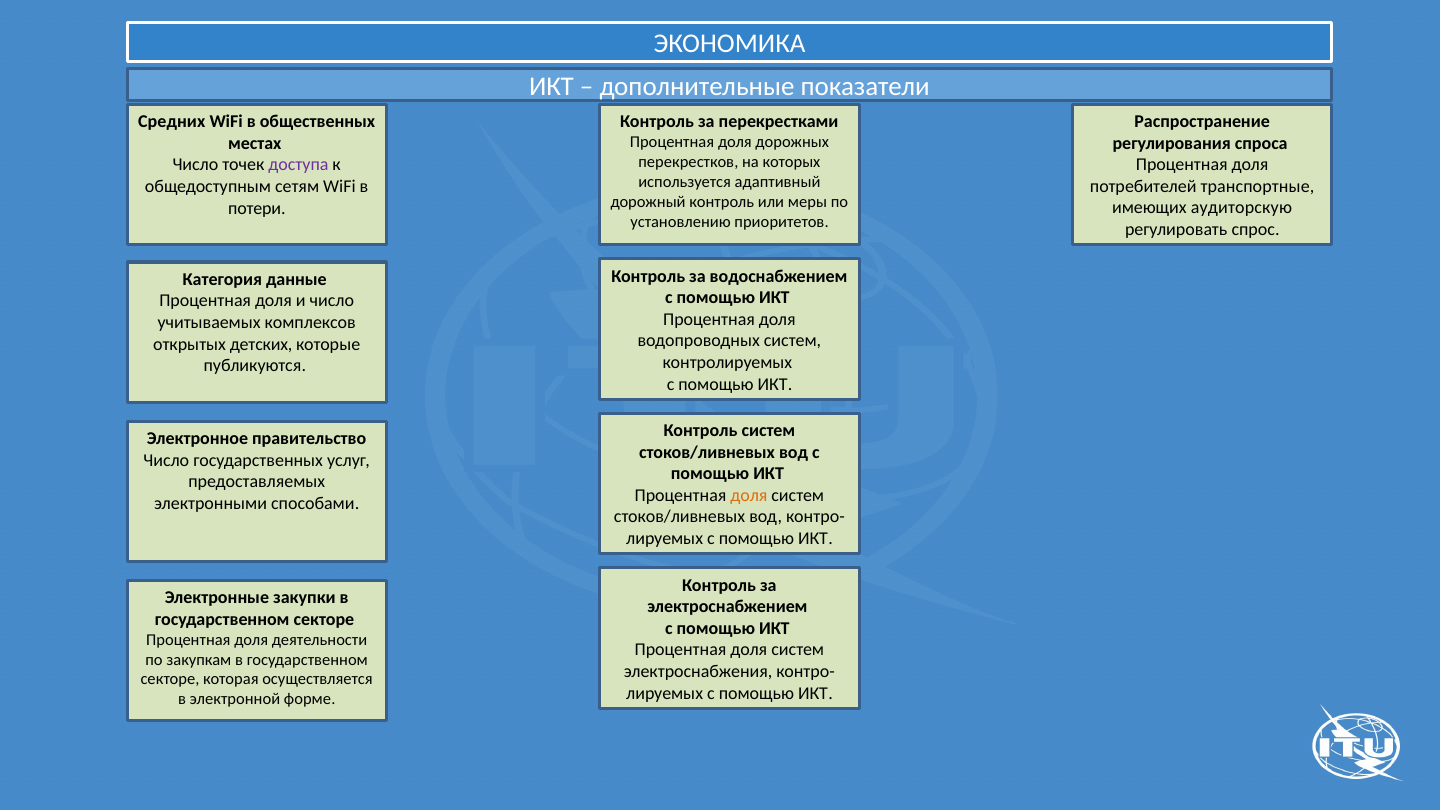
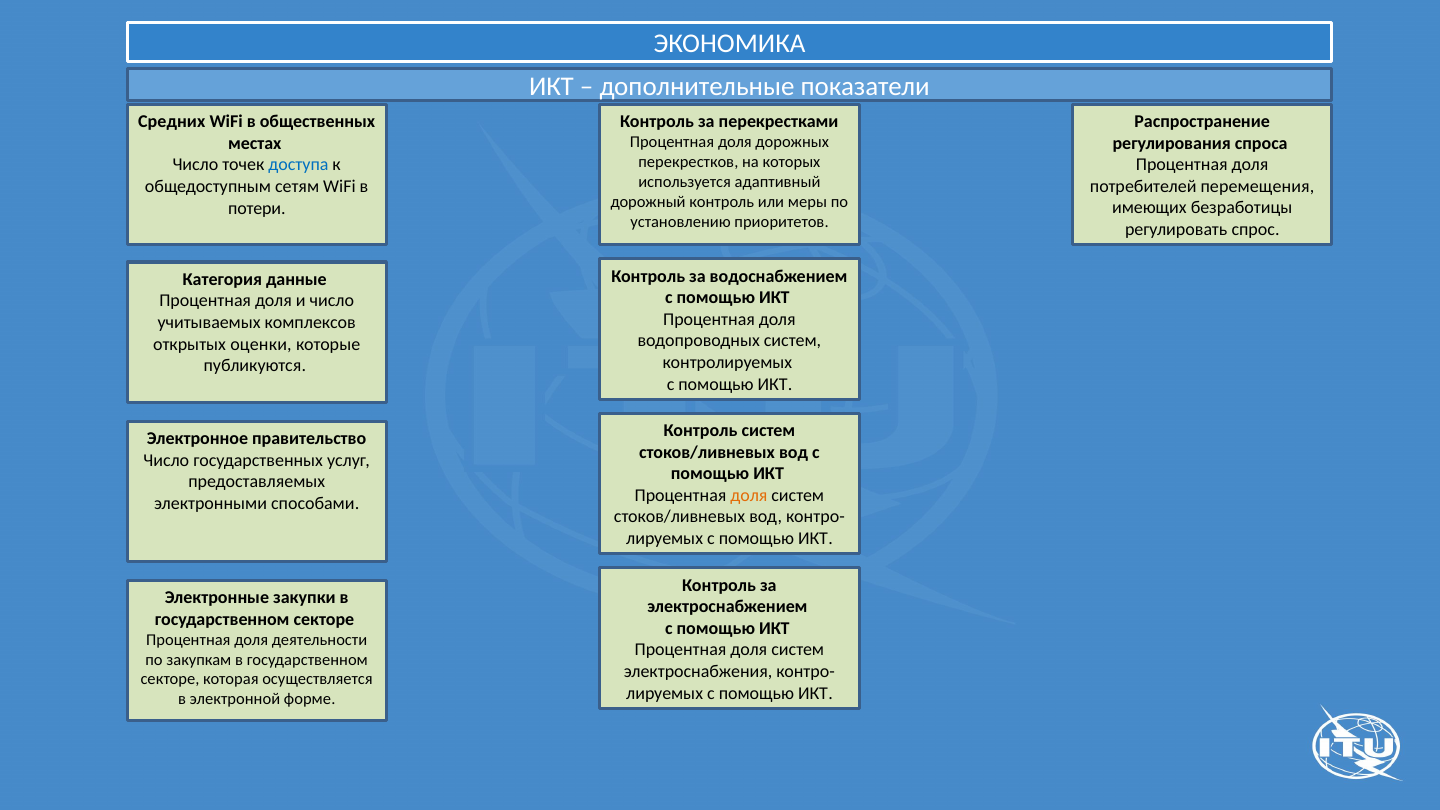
доступа colour: purple -> blue
транспортные: транспортные -> перемещения
аудиторскую: аудиторскую -> безработицы
детских: детских -> оценки
